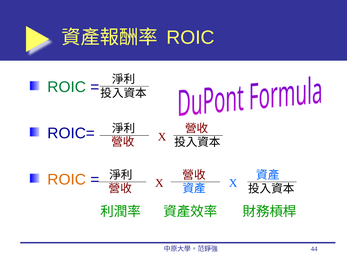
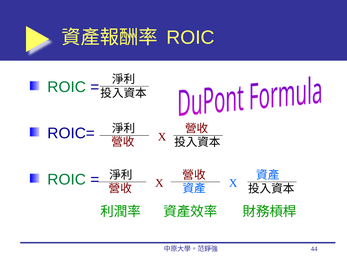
ROIC at (67, 180) colour: orange -> green
